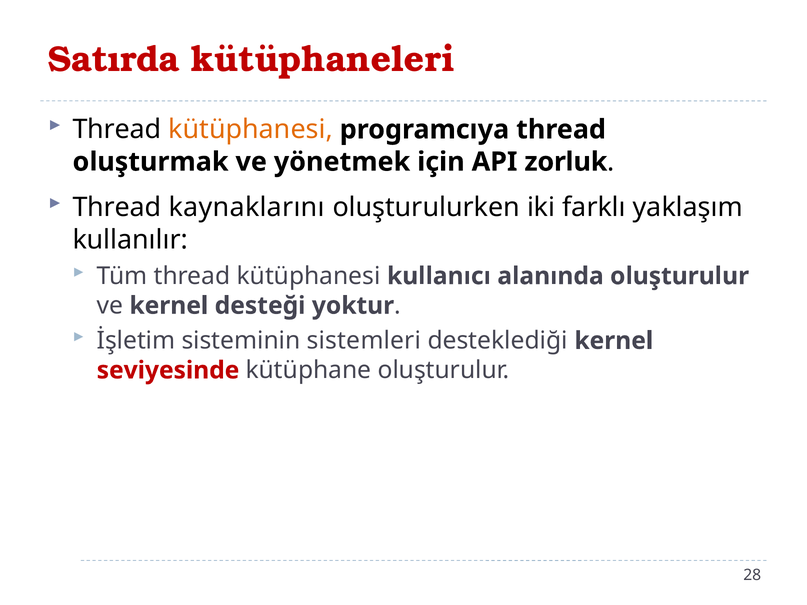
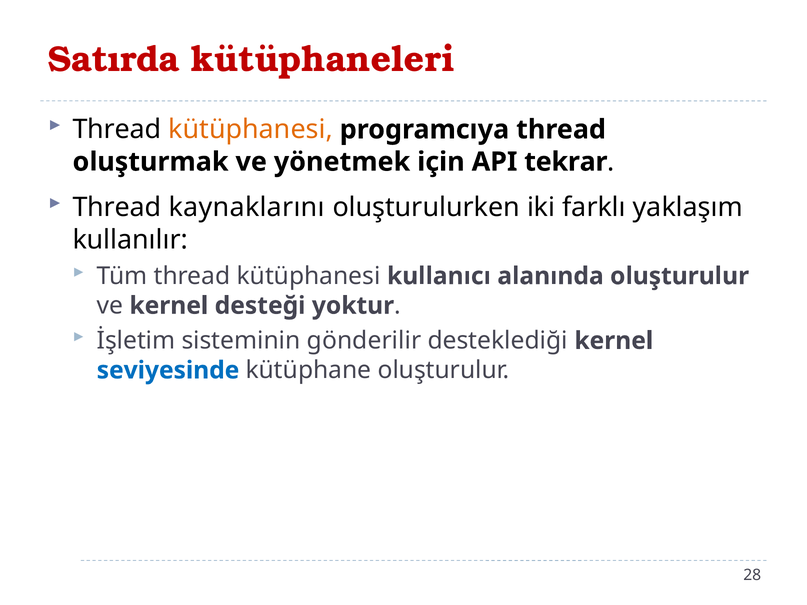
zorluk: zorluk -> tekrar
sistemleri: sistemleri -> gönderilir
seviyesinde colour: red -> blue
